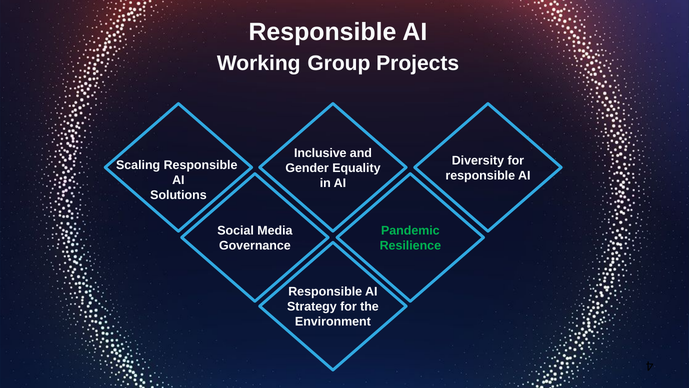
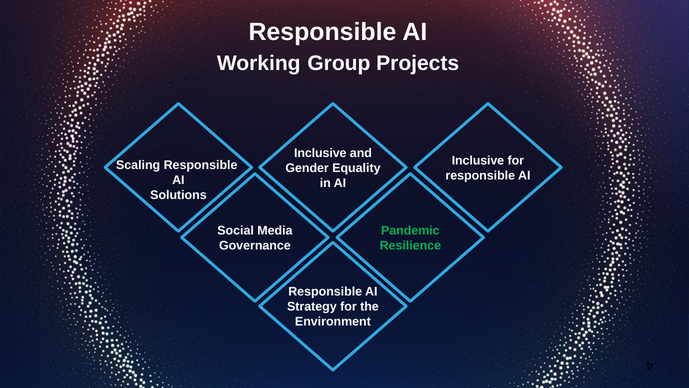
Diversity at (478, 160): Diversity -> Inclusive
